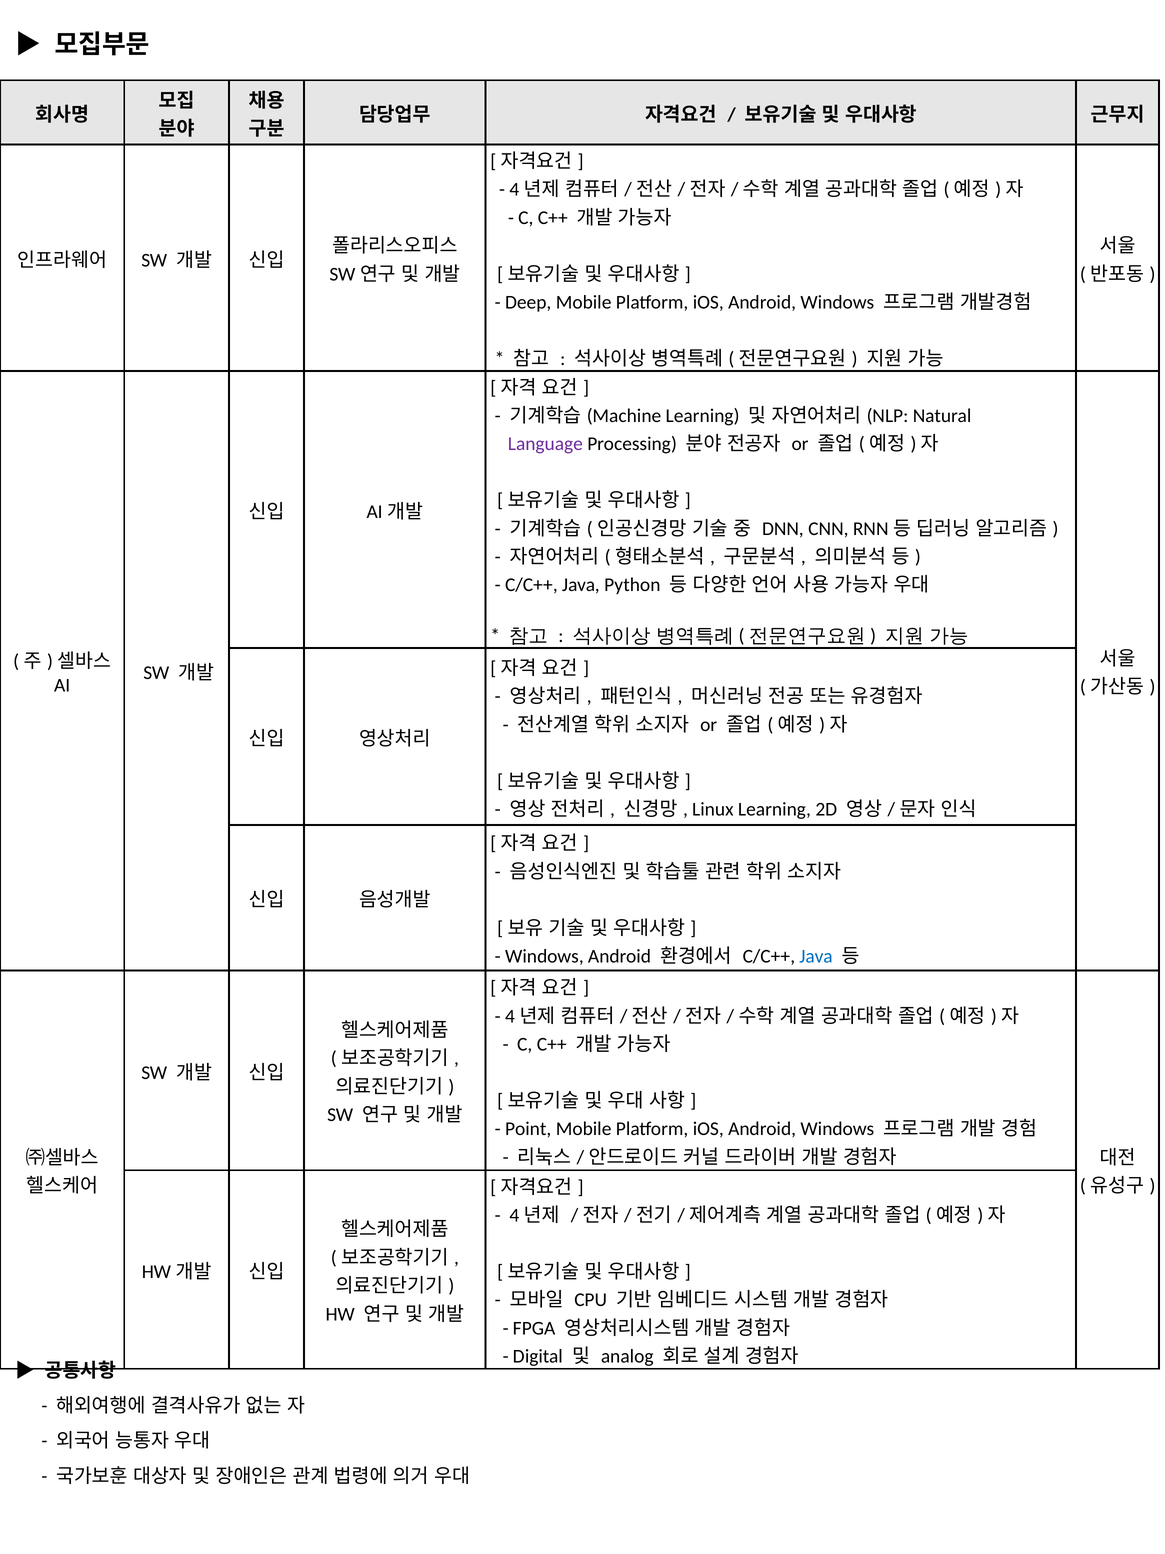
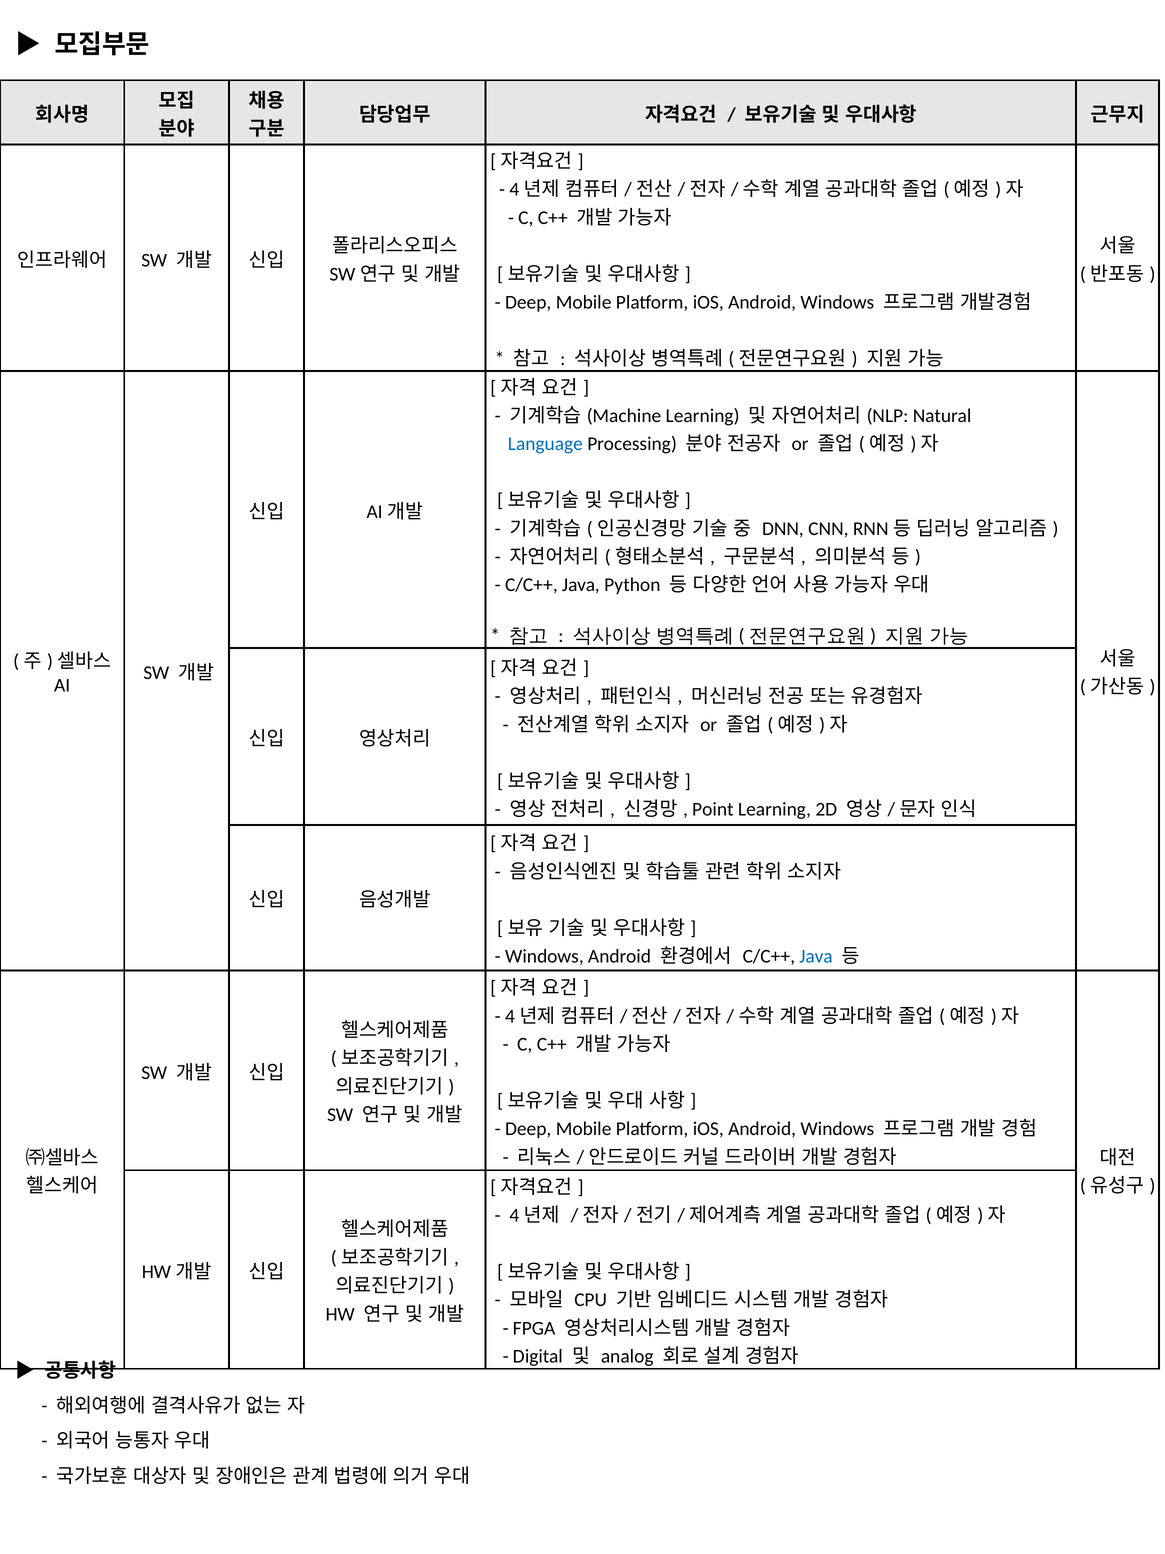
Language colour: purple -> blue
Linux: Linux -> Point
Point at (528, 1129): Point -> Deep
